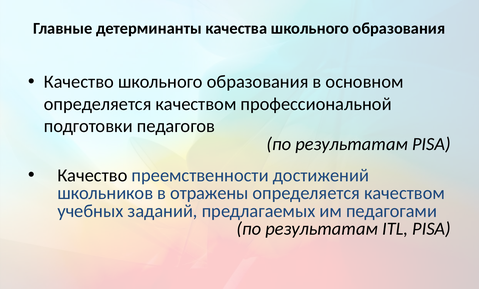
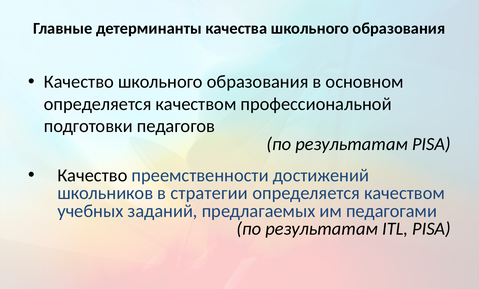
отражены: отражены -> стратегии
